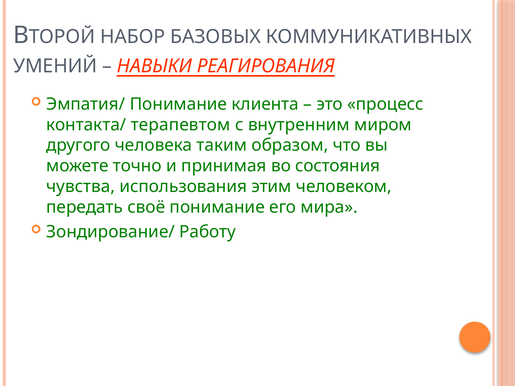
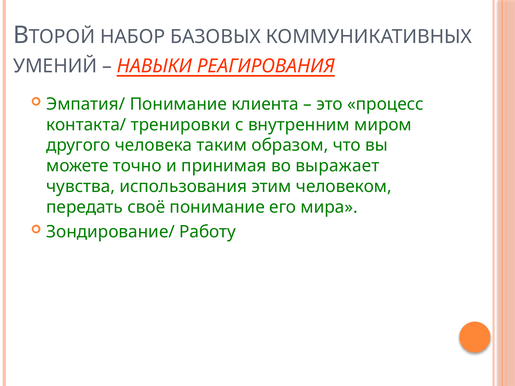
терапевтом: терапевтом -> тренировки
состояния: состояния -> выражает
